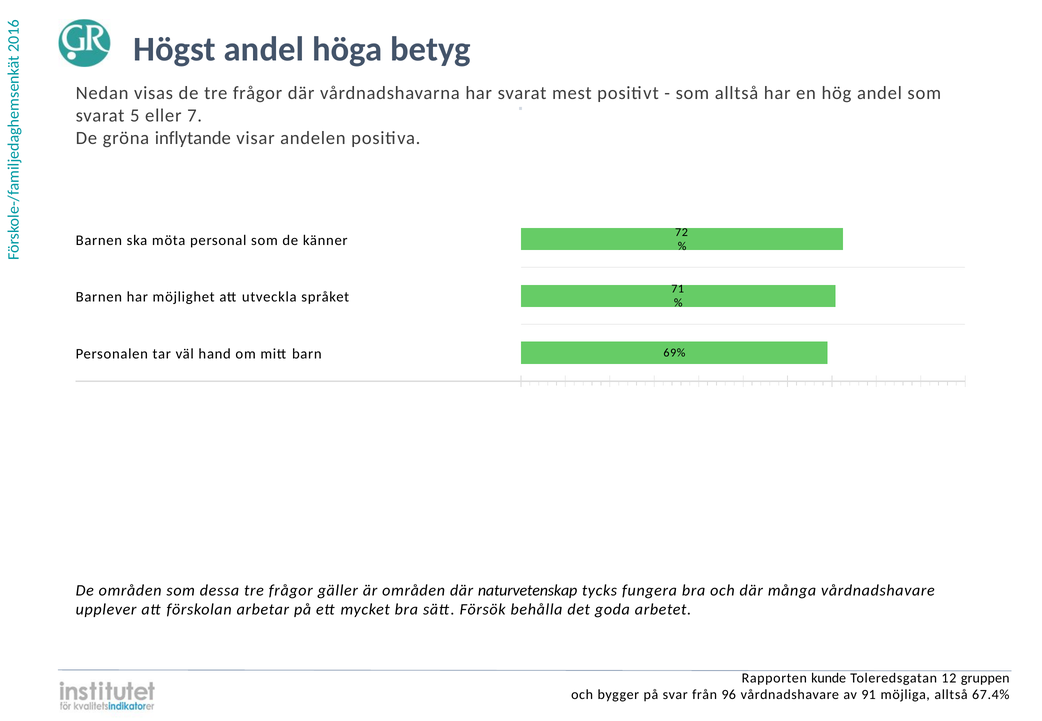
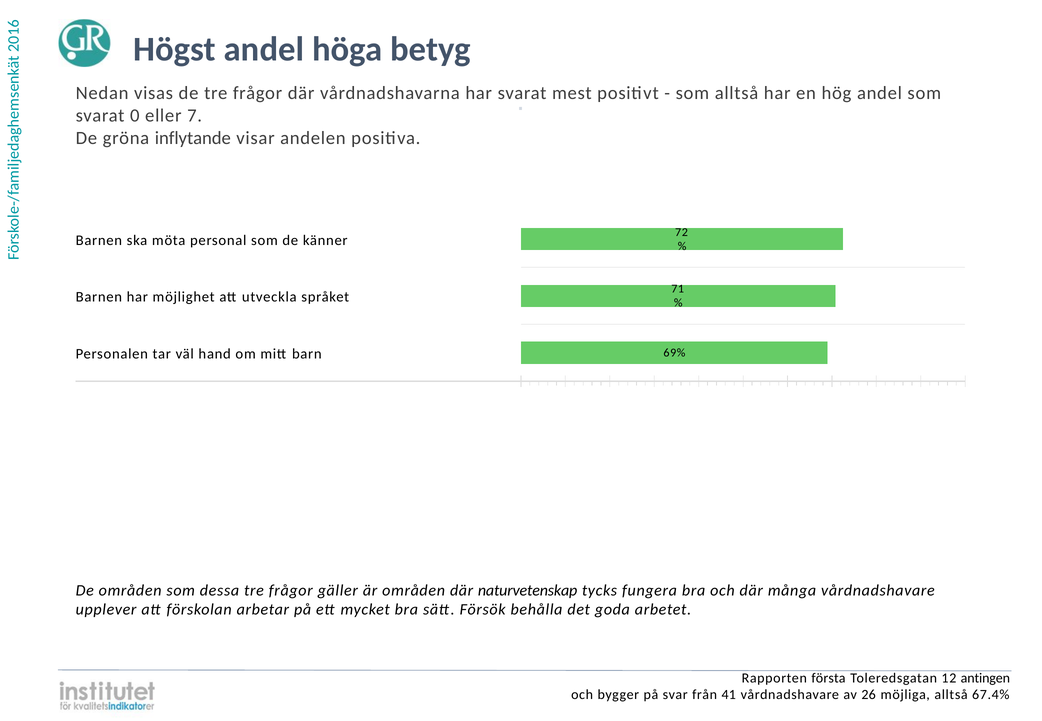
svarat 5: 5 -> 0
kunde: kunde -> första
gruppen: gruppen -> antingen
96: 96 -> 41
91: 91 -> 26
